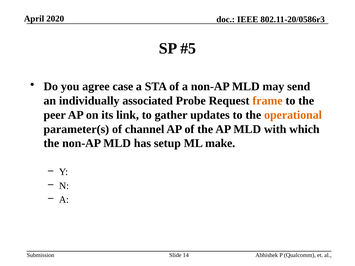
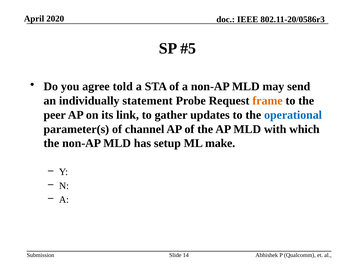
case: case -> told
associated: associated -> statement
operational colour: orange -> blue
